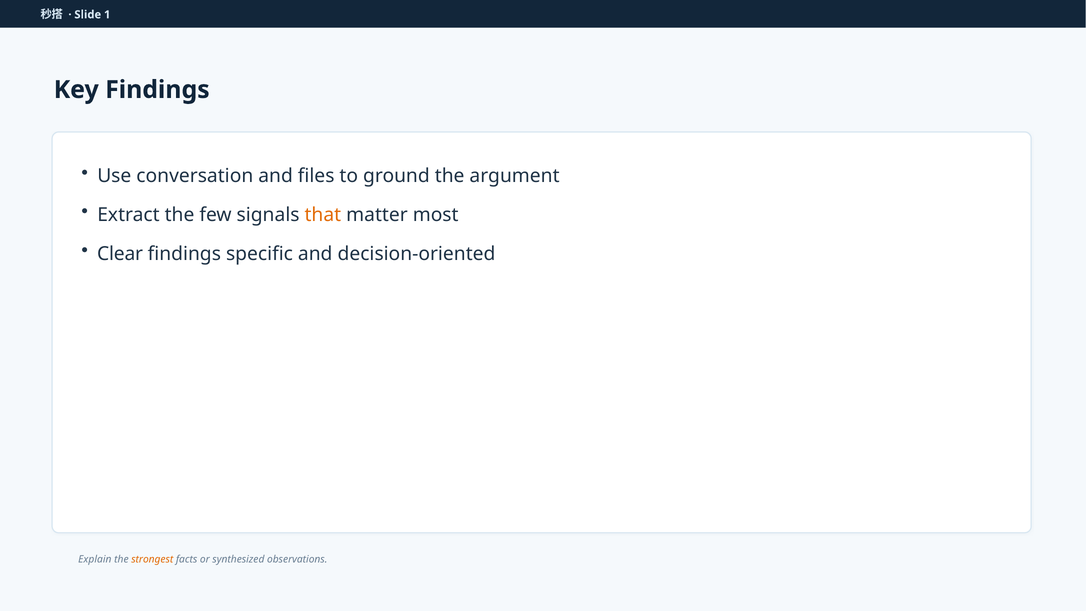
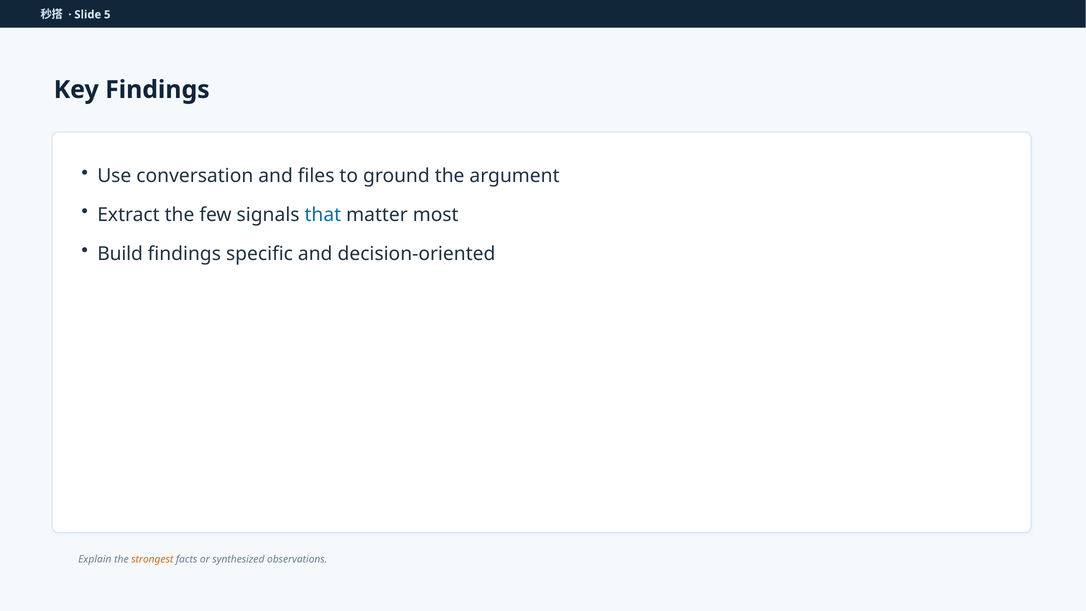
1: 1 -> 5
that colour: orange -> blue
Clear: Clear -> Build
